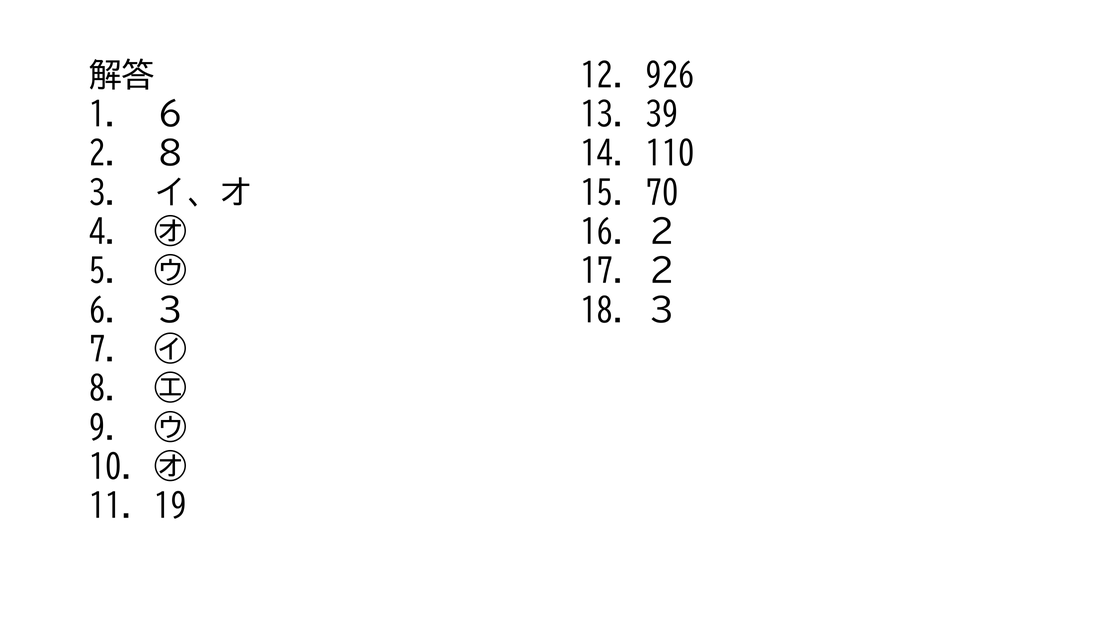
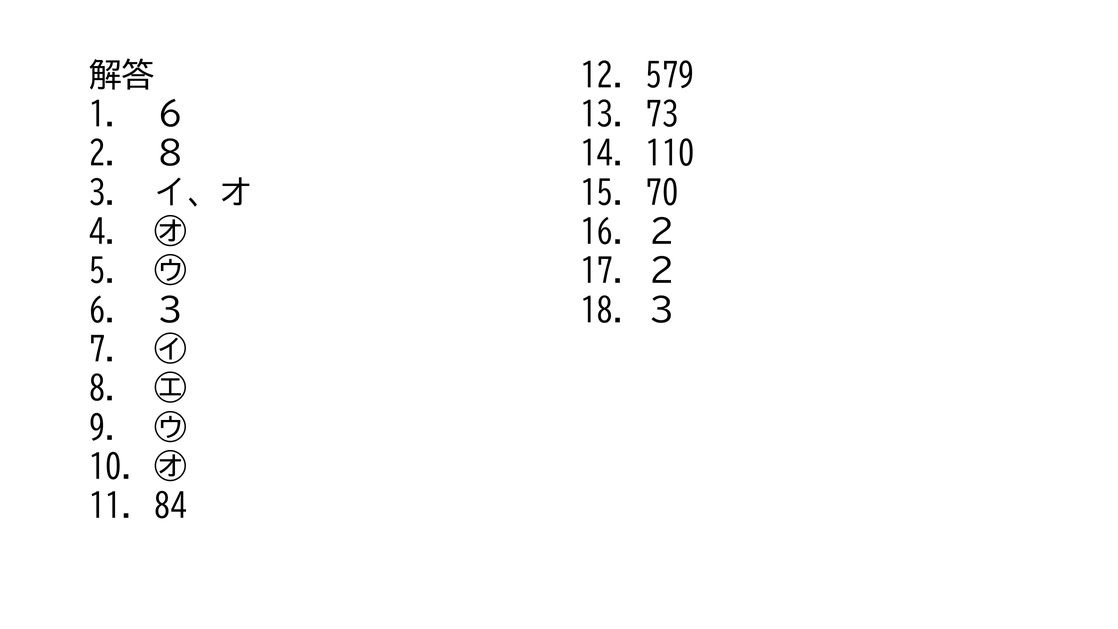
926: 926 -> 579
39: 39 -> 73
19: 19 -> 84
